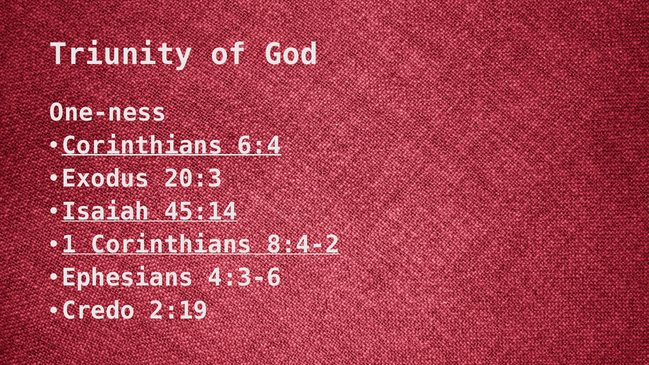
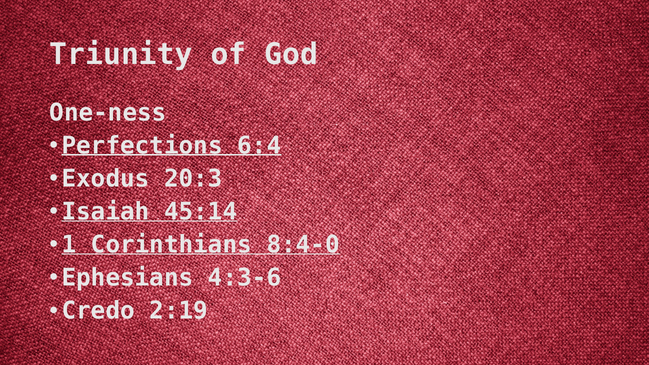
Corinthians at (142, 146): Corinthians -> Perfections
8:4-2: 8:4-2 -> 8:4-0
